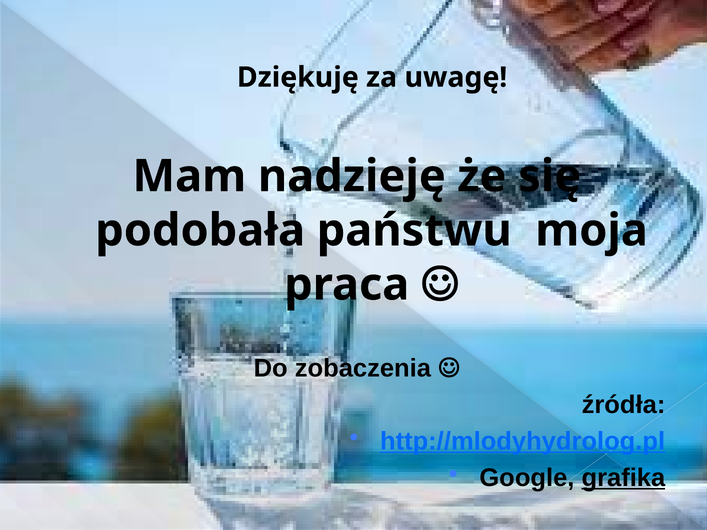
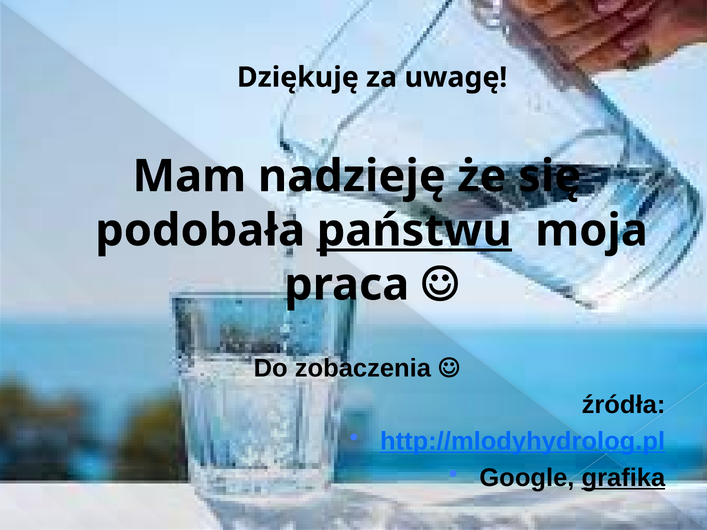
państwu underline: none -> present
